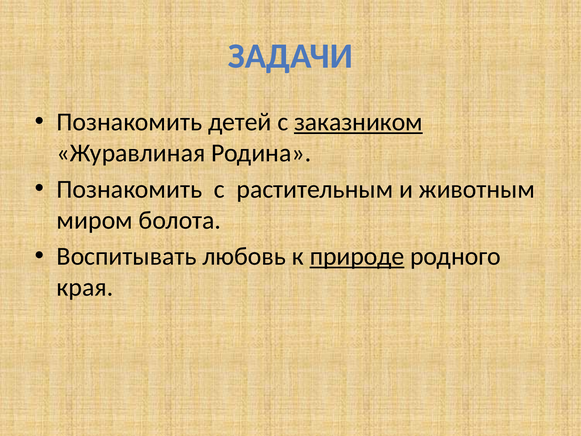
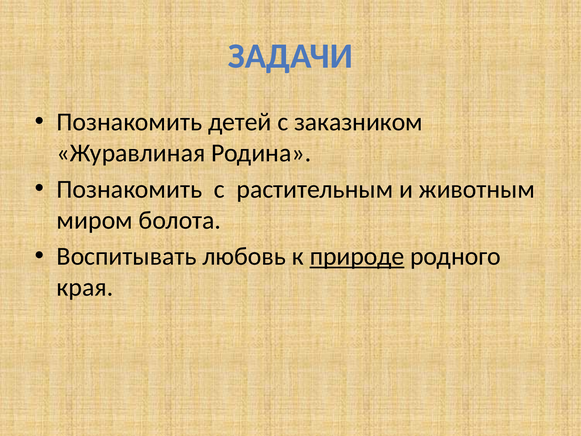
заказником underline: present -> none
